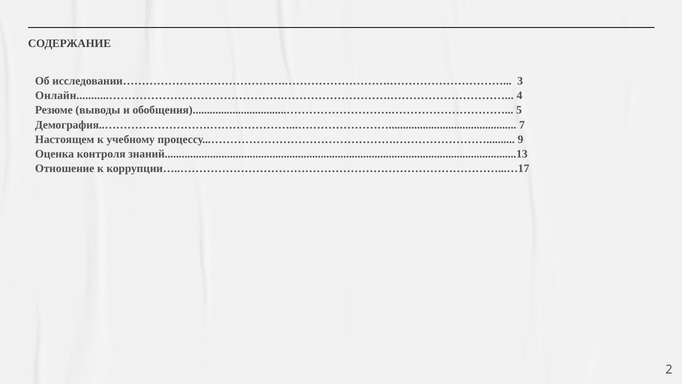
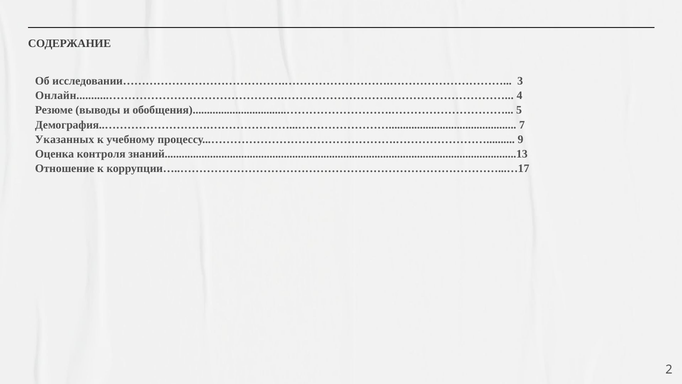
Настоящем: Настоящем -> Указанных
